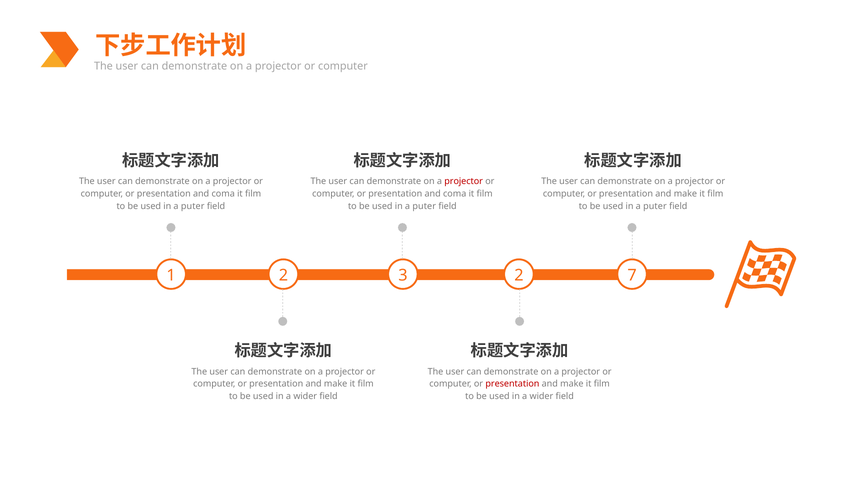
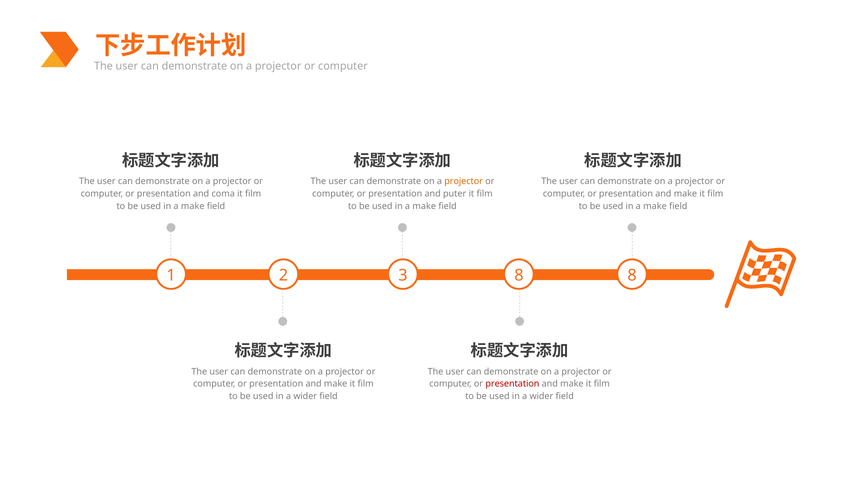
projector at (464, 181) colour: red -> orange
coma at (455, 194): coma -> puter
puter at (193, 206): puter -> make
puter at (424, 206): puter -> make
puter at (655, 206): puter -> make
1 2: 2 -> 8
2 7: 7 -> 8
